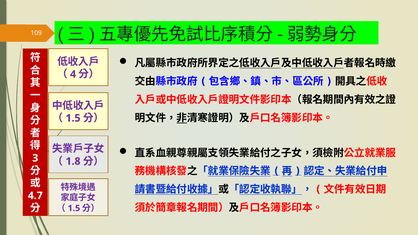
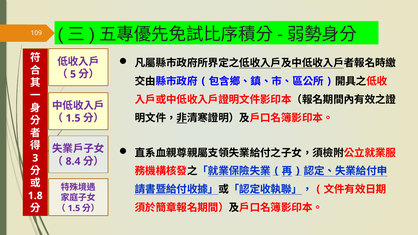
4: 4 -> 5
1.8: 1.8 -> 8.4
4.7: 4.7 -> 1.8
